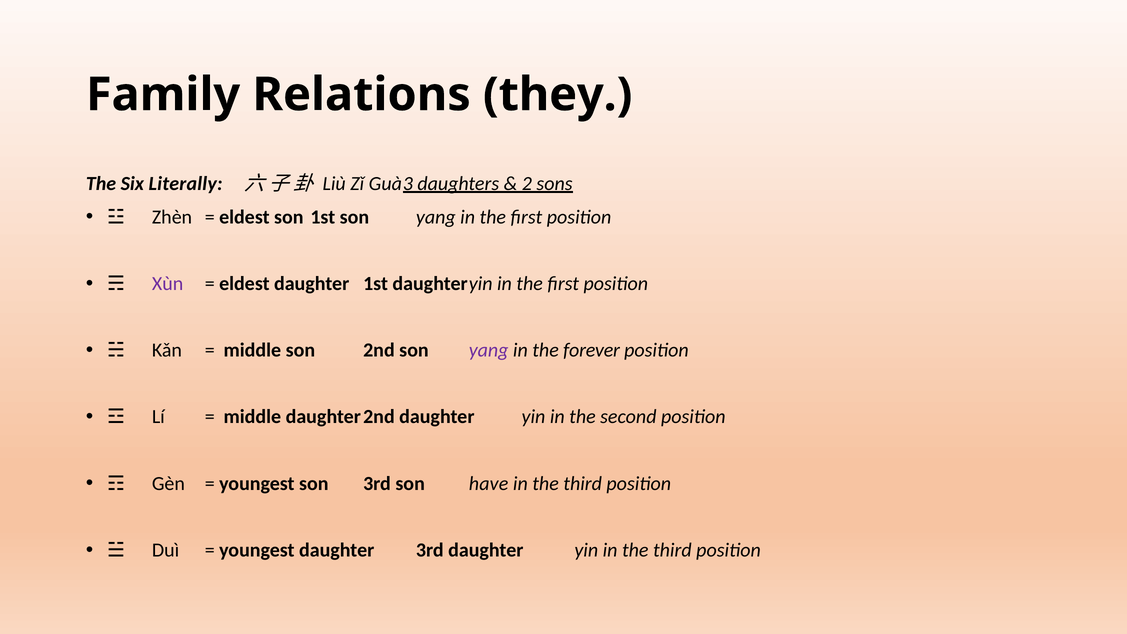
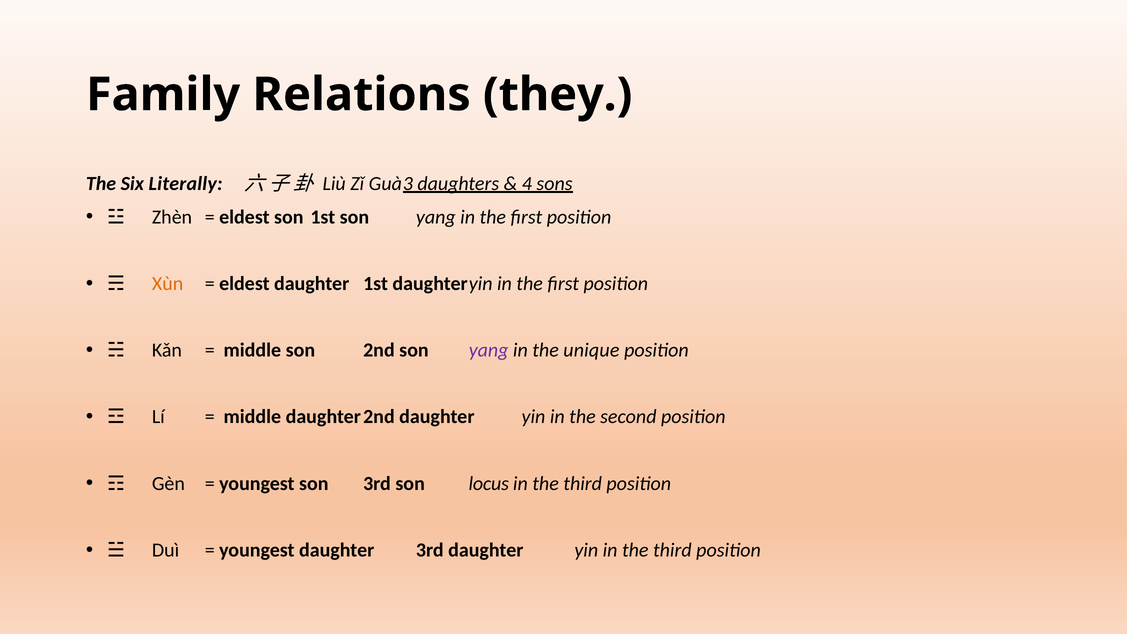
2: 2 -> 4
Xùn colour: purple -> orange
forever: forever -> unique
have: have -> locus
